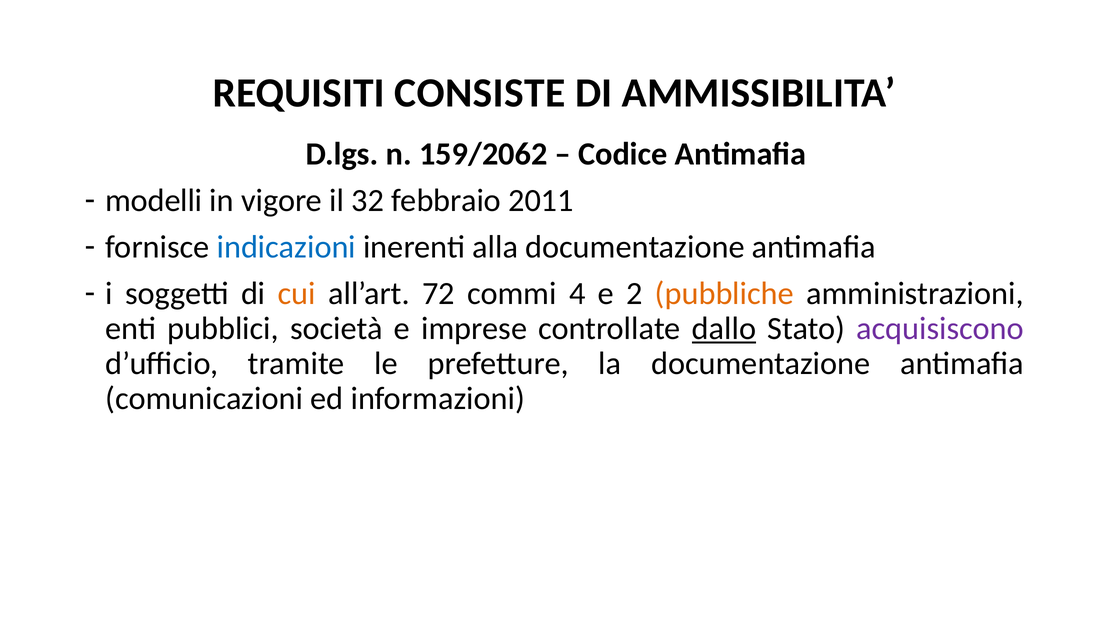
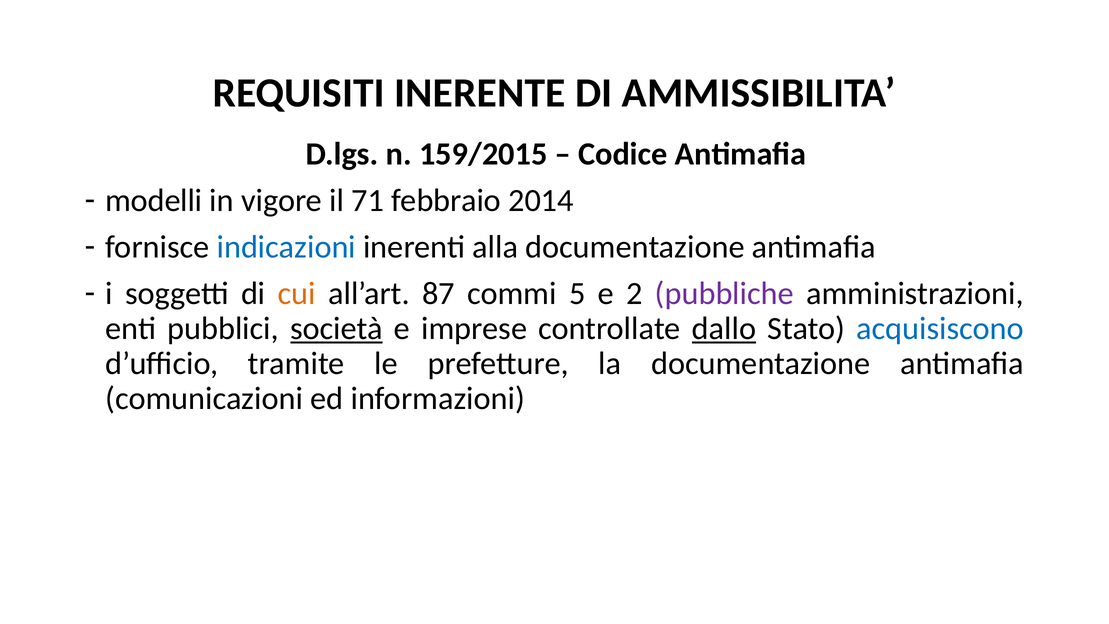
CONSISTE: CONSISTE -> INERENTE
159/2062: 159/2062 -> 159/2015
32: 32 -> 71
2011: 2011 -> 2014
72: 72 -> 87
4: 4 -> 5
pubbliche colour: orange -> purple
società underline: none -> present
acquisiscono colour: purple -> blue
